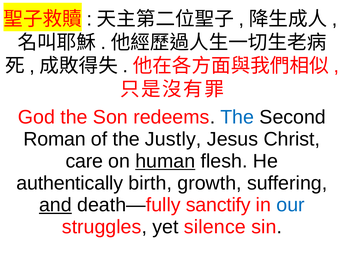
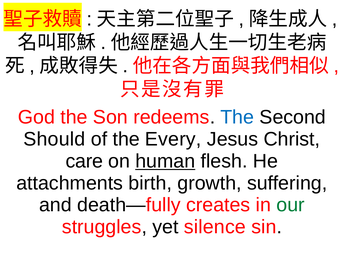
Roman: Roman -> Should
Justly: Justly -> Every
authentically: authentically -> attachments
and underline: present -> none
sanctify: sanctify -> creates
our colour: blue -> green
